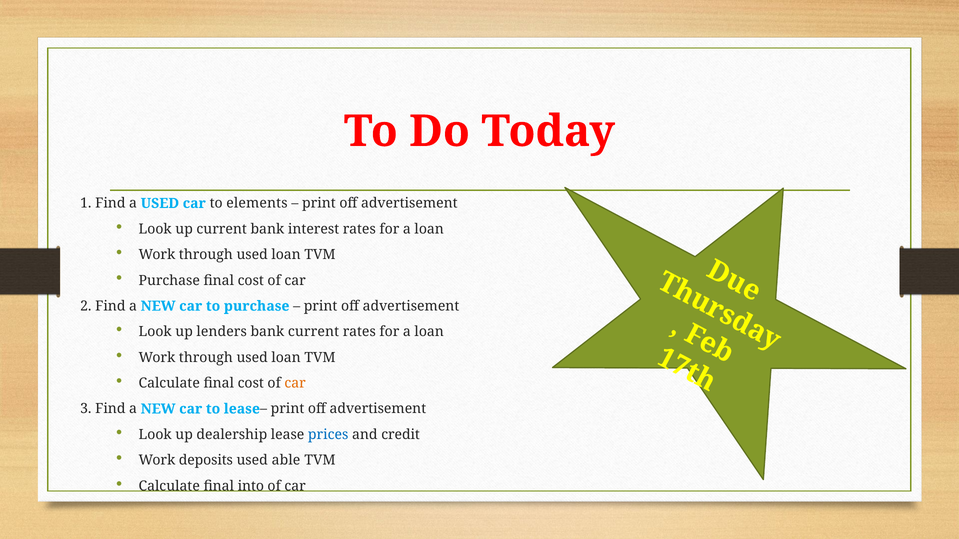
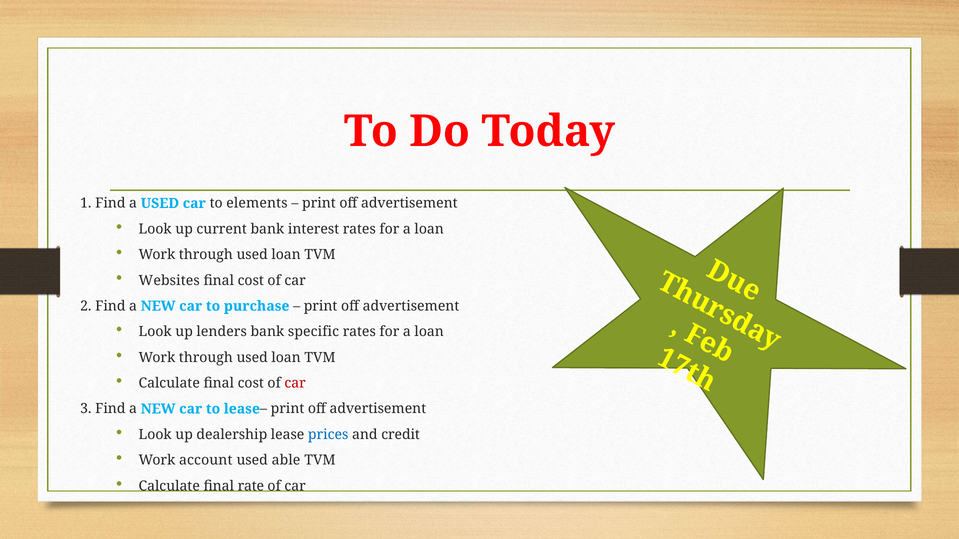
Purchase at (169, 281): Purchase -> Websites
bank current: current -> specific
car at (295, 383) colour: orange -> red
deposits: deposits -> account
into: into -> rate
